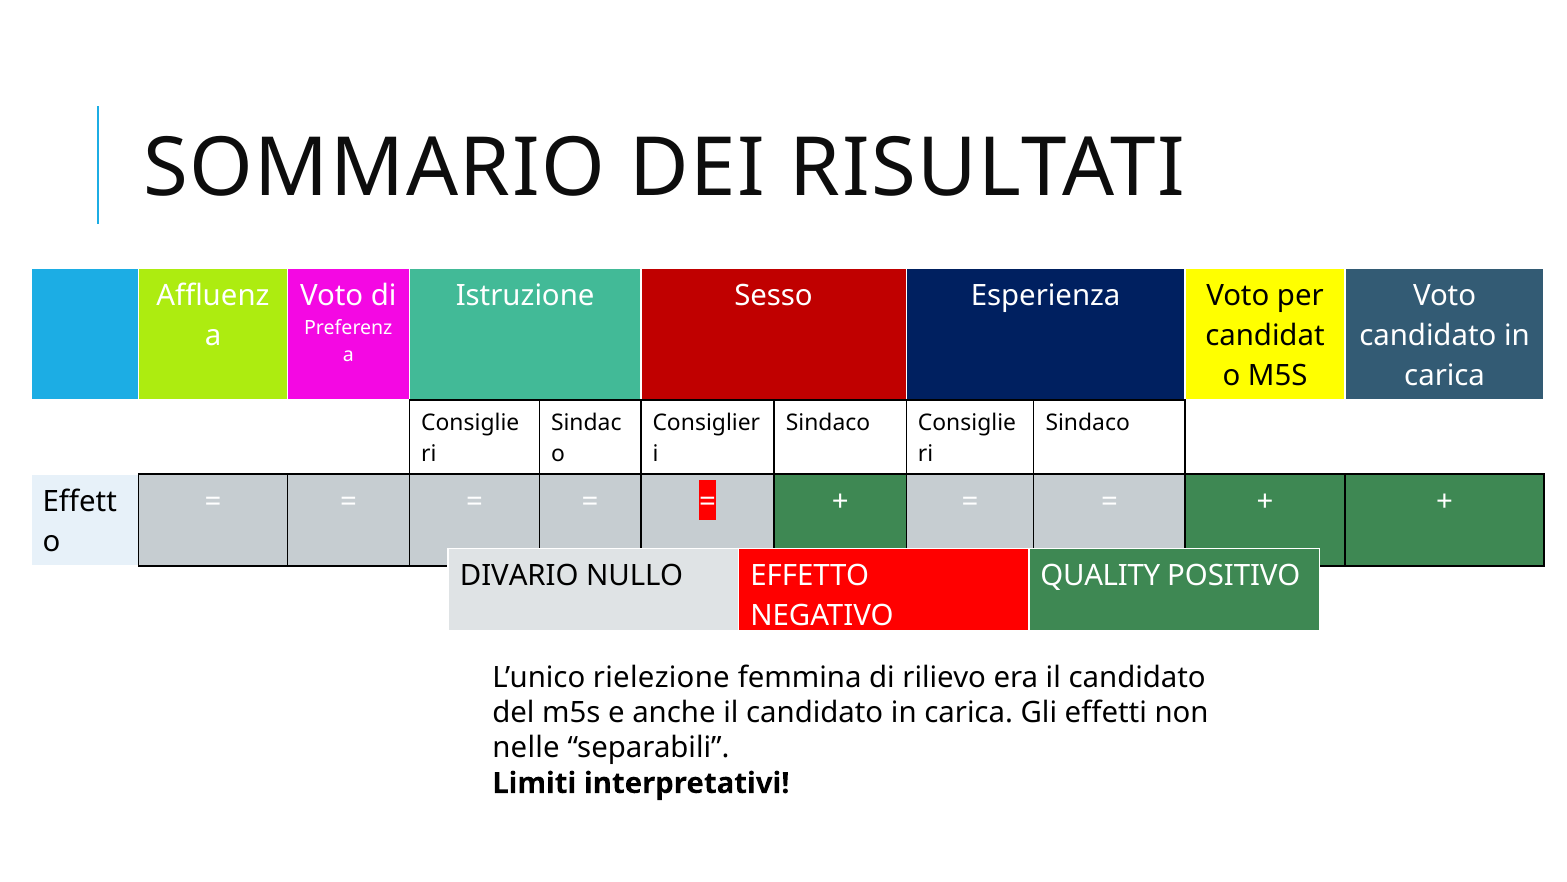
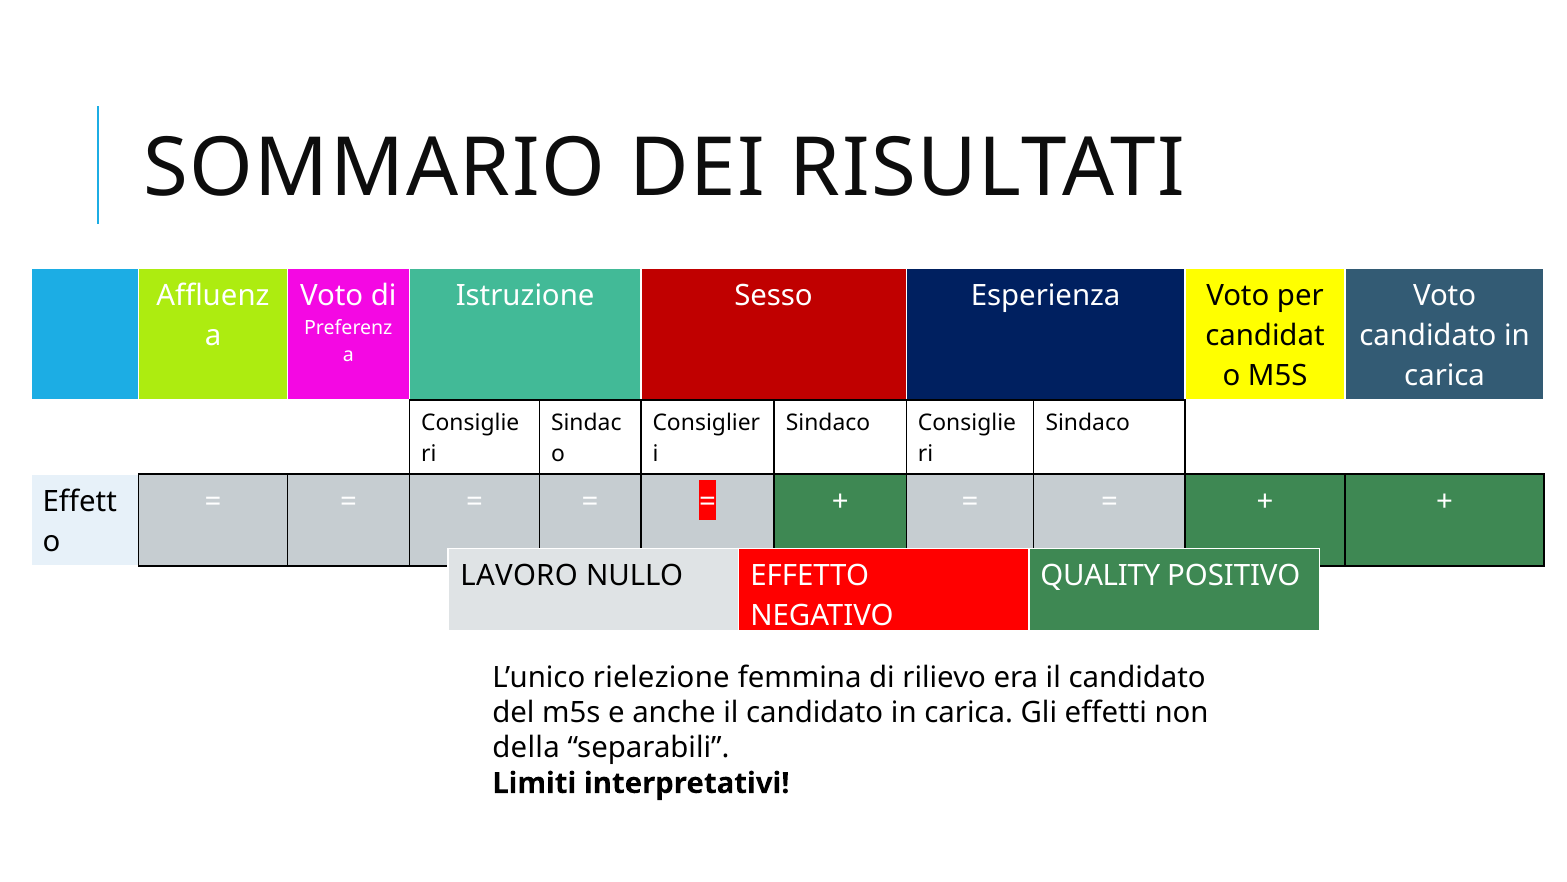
DIVARIO: DIVARIO -> LAVORO
nelle: nelle -> della
